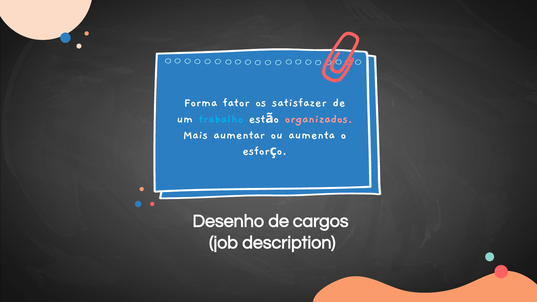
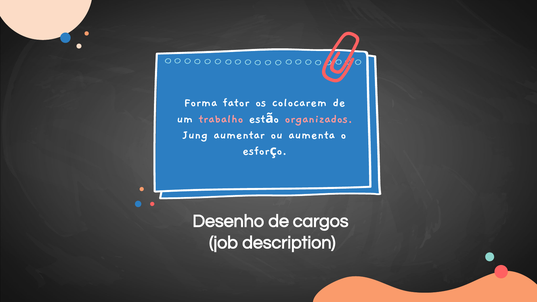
satisfazer: satisfazer -> colocarem
trabalho colour: light blue -> pink
Mais: Mais -> Jung
